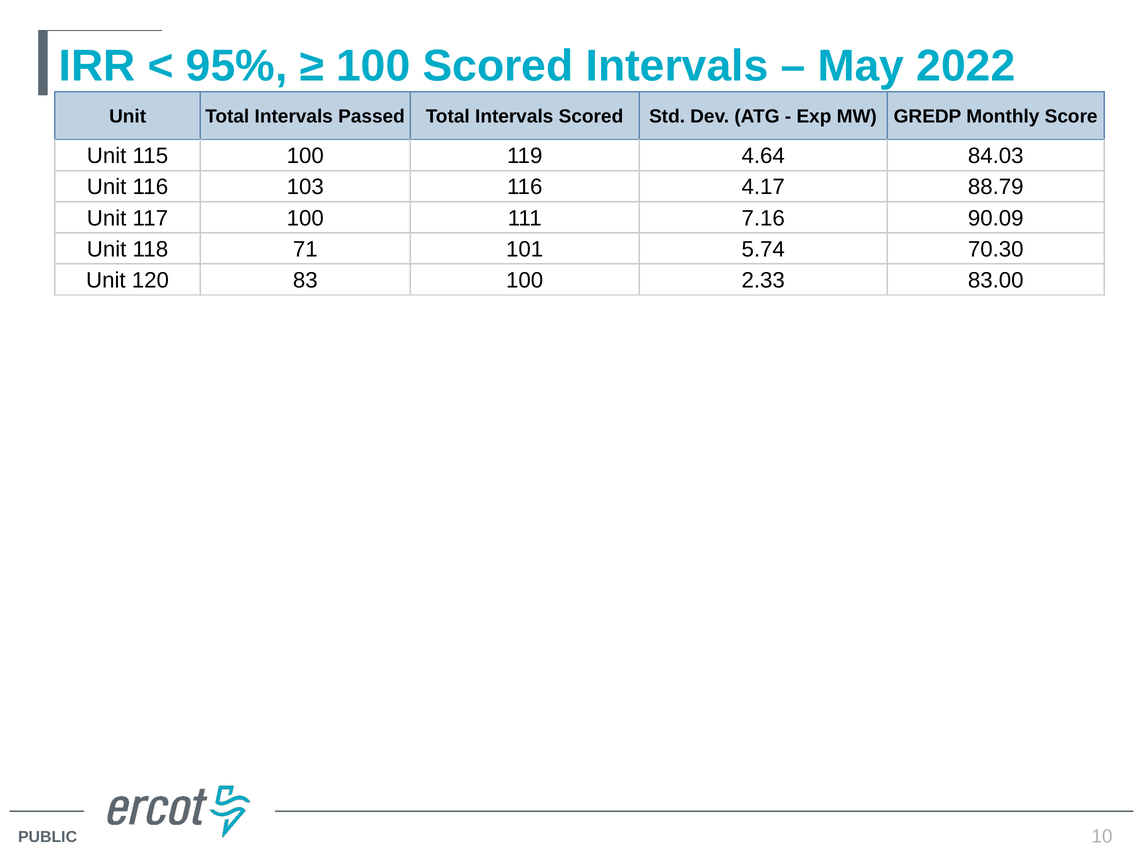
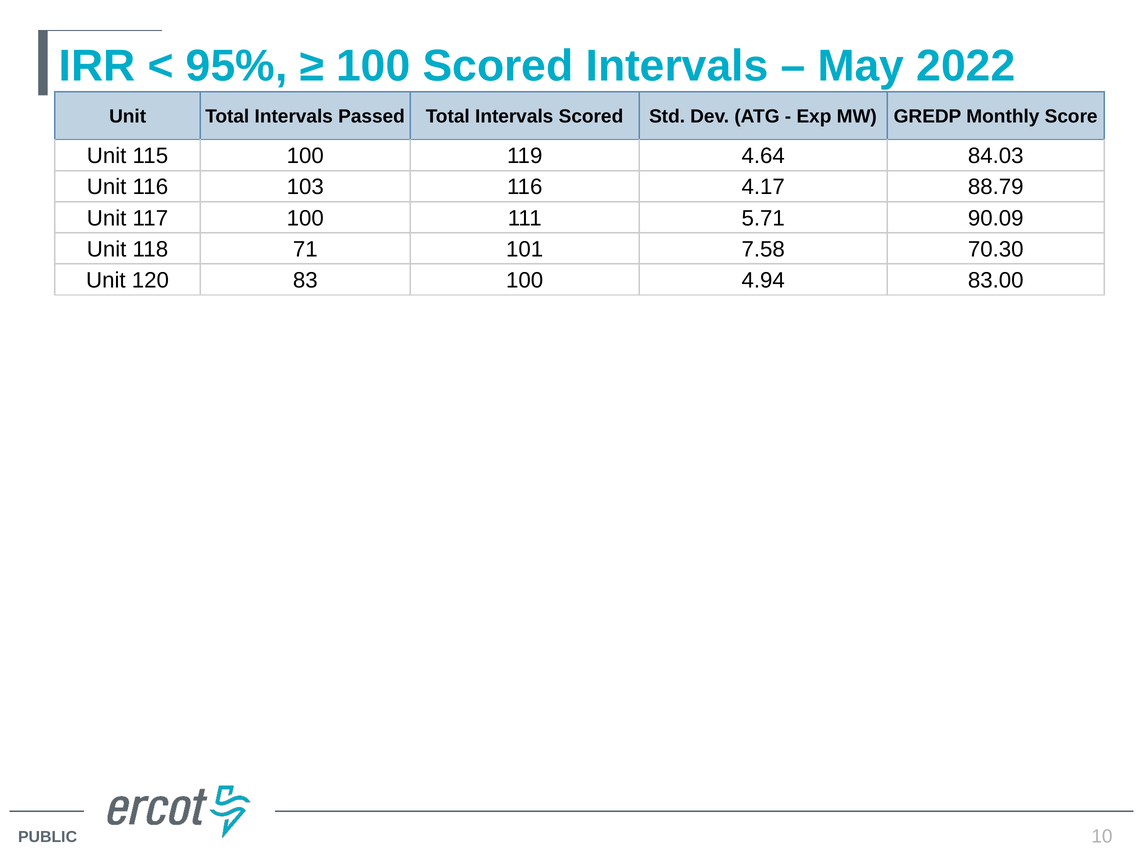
7.16: 7.16 -> 5.71
5.74: 5.74 -> 7.58
2.33: 2.33 -> 4.94
